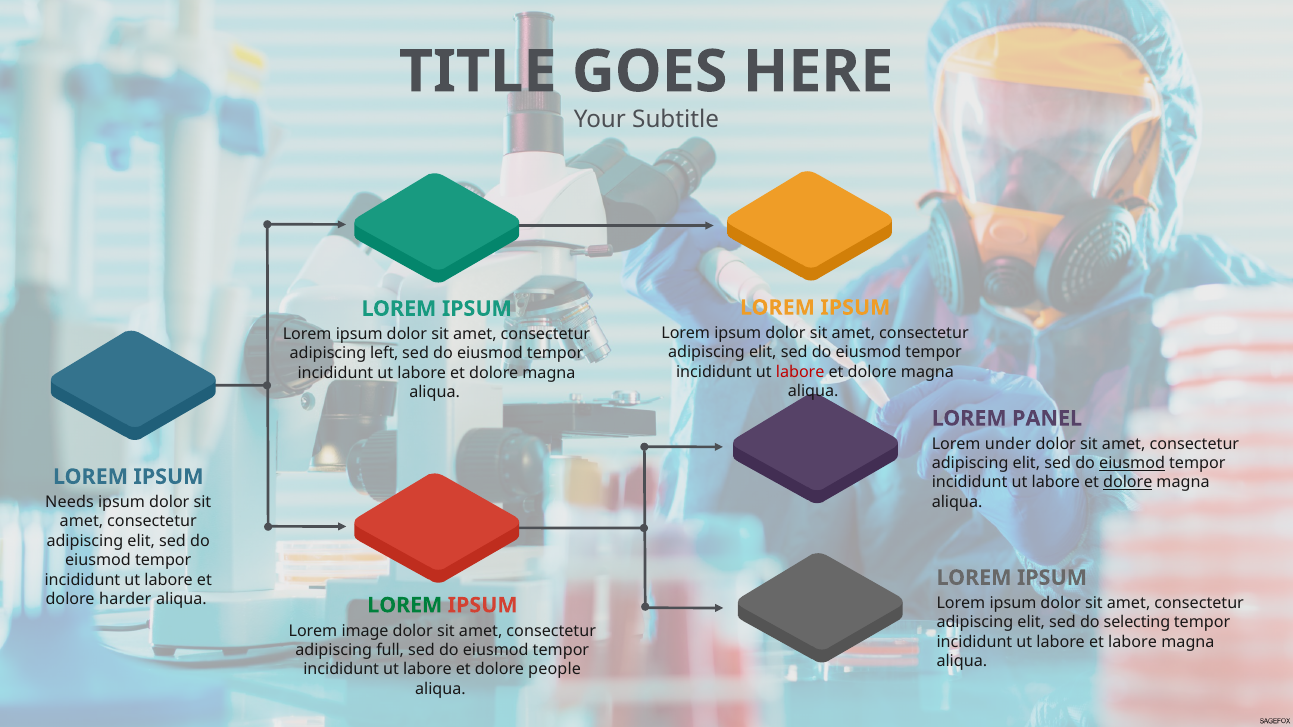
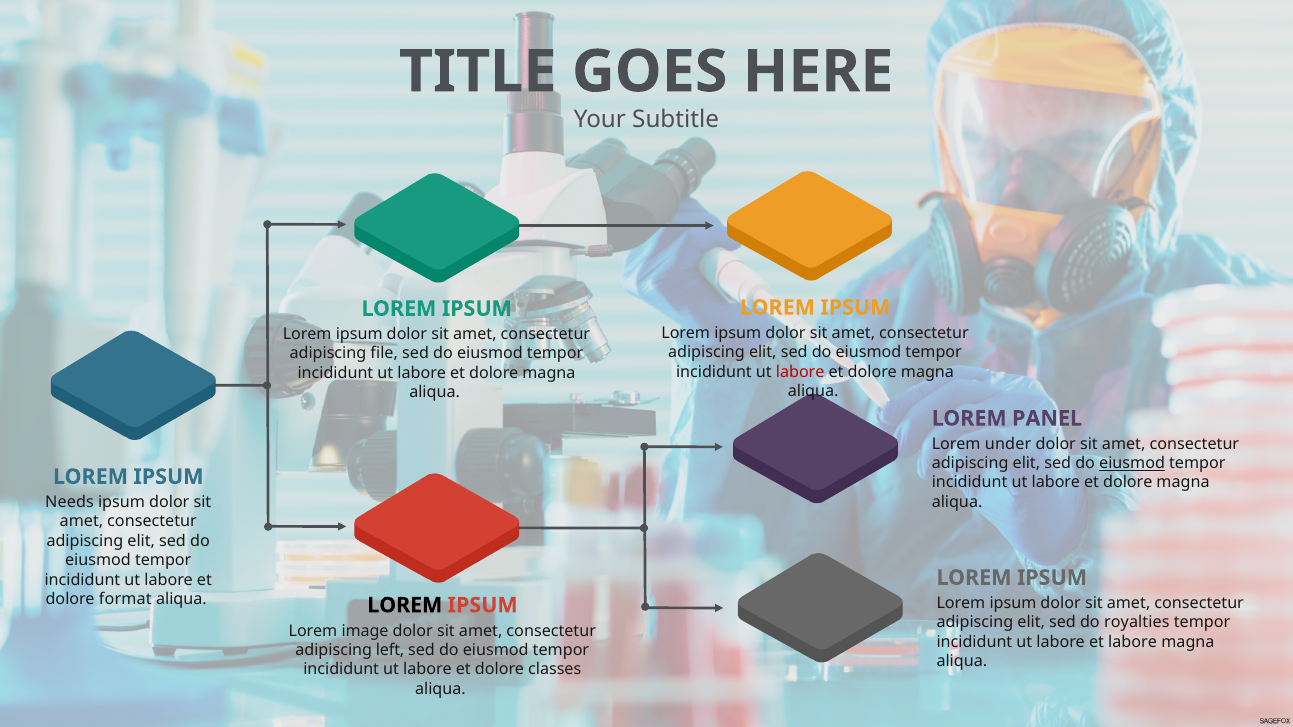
left: left -> file
dolore at (1128, 483) underline: present -> none
harder: harder -> format
LOREM at (405, 605) colour: green -> black
selecting: selecting -> royalties
full: full -> left
people: people -> classes
